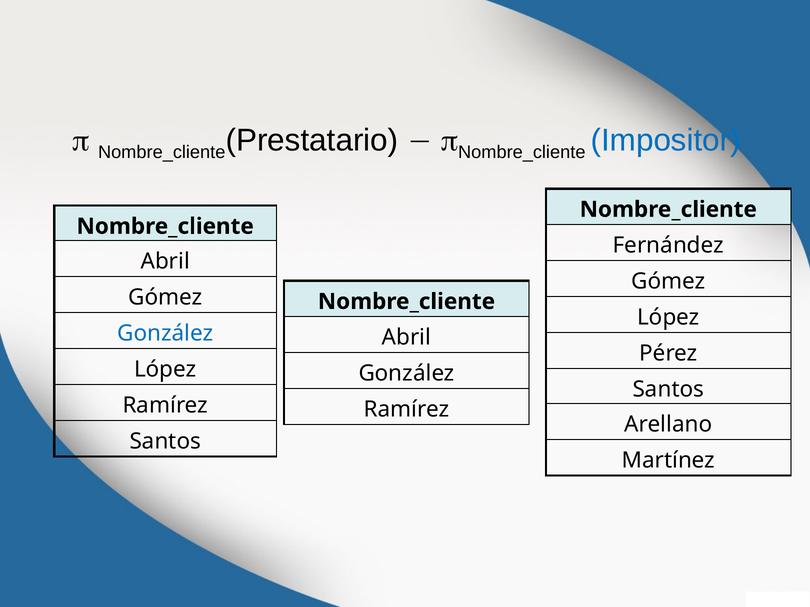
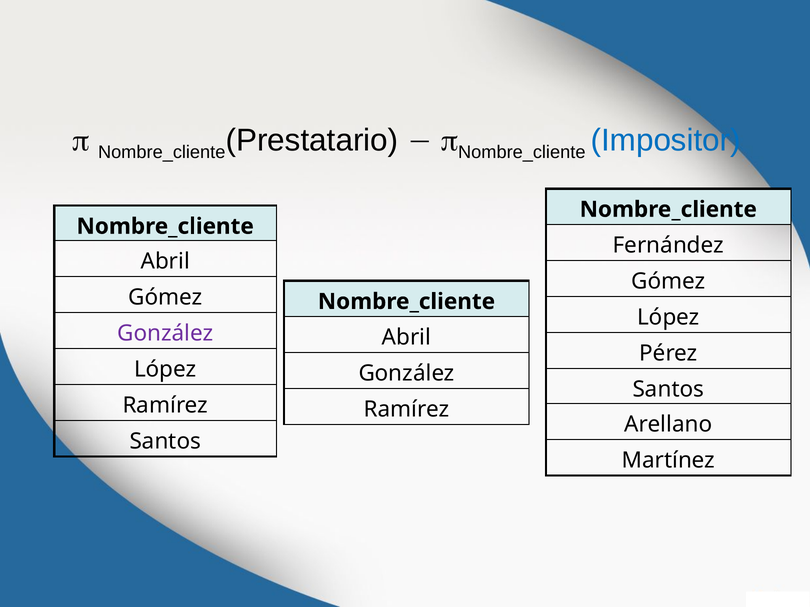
González at (165, 334) colour: blue -> purple
